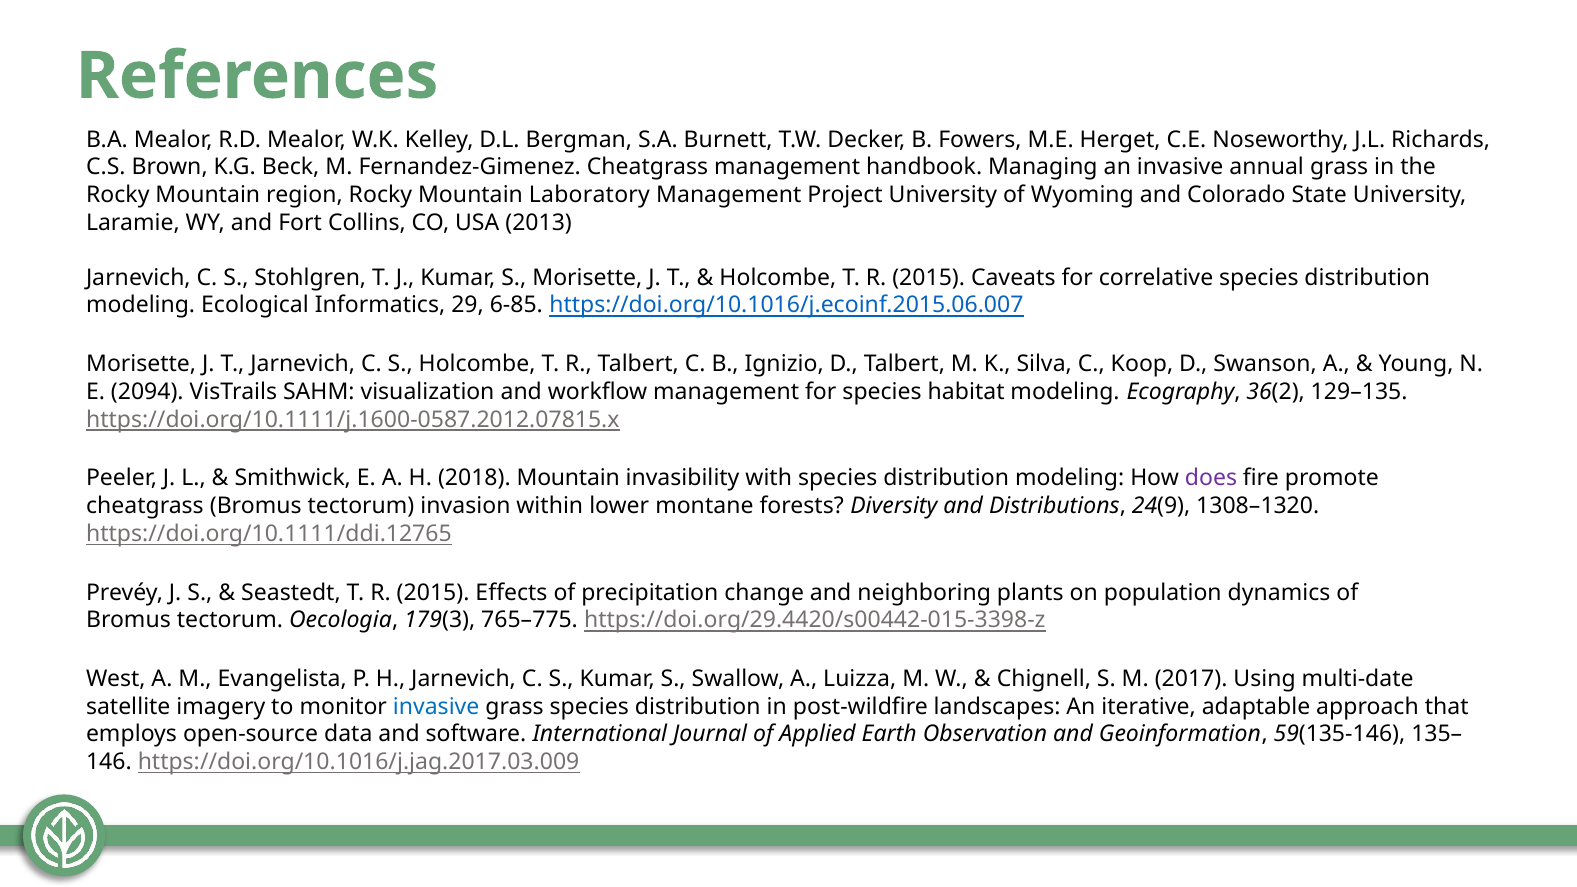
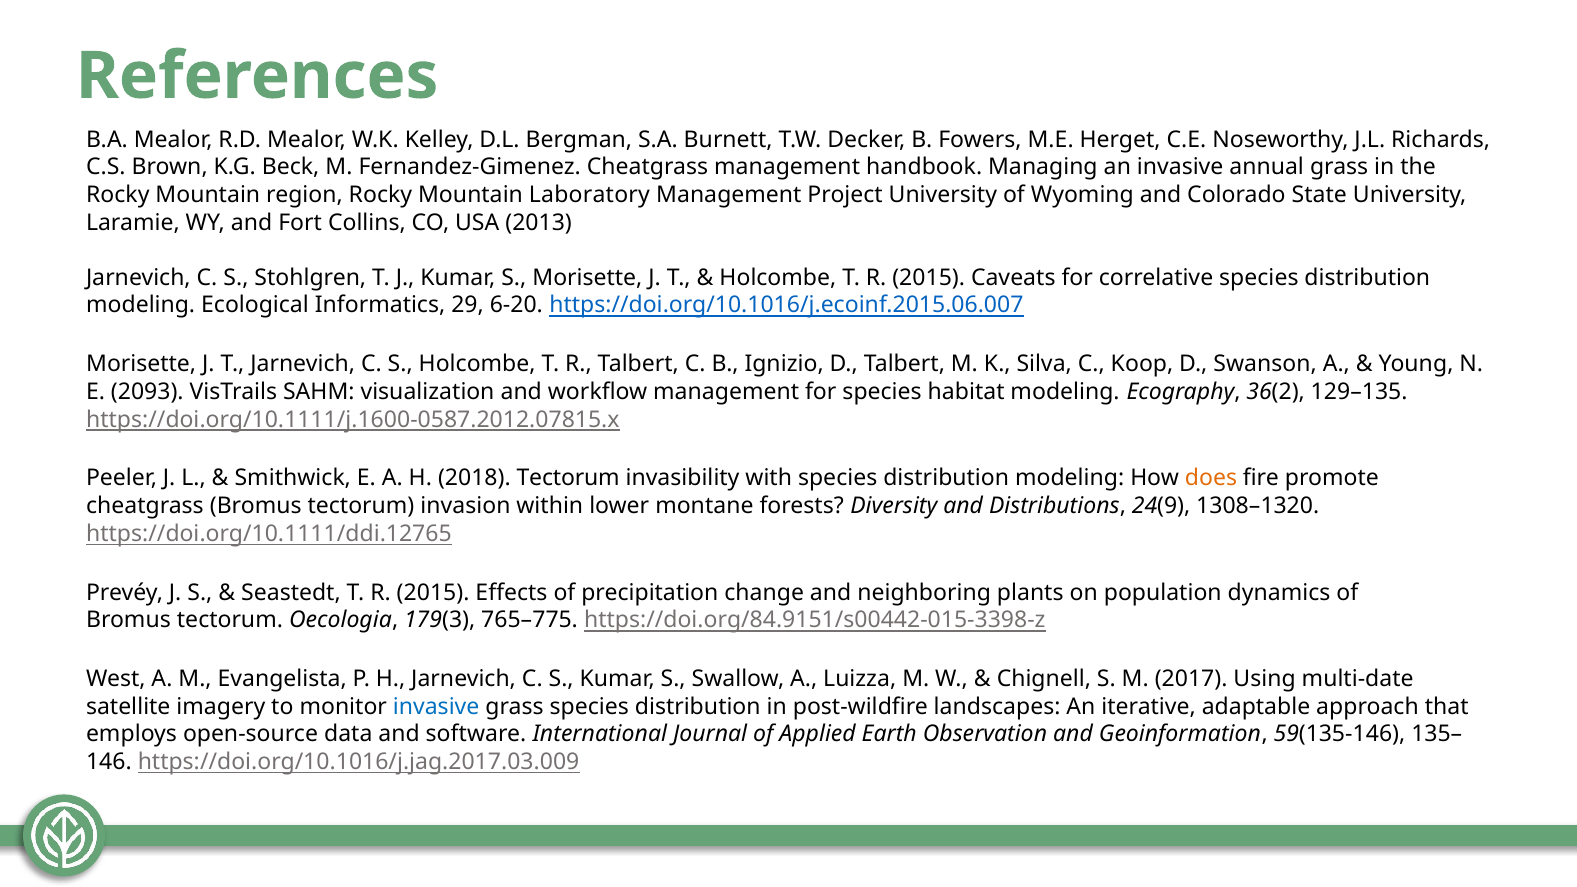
6-85: 6-85 -> 6-20
2094: 2094 -> 2093
2018 Mountain: Mountain -> Tectorum
does colour: purple -> orange
https://doi.org/29.4420/s00442-015-3398-z: https://doi.org/29.4420/s00442-015-3398-z -> https://doi.org/84.9151/s00442-015-3398-z
